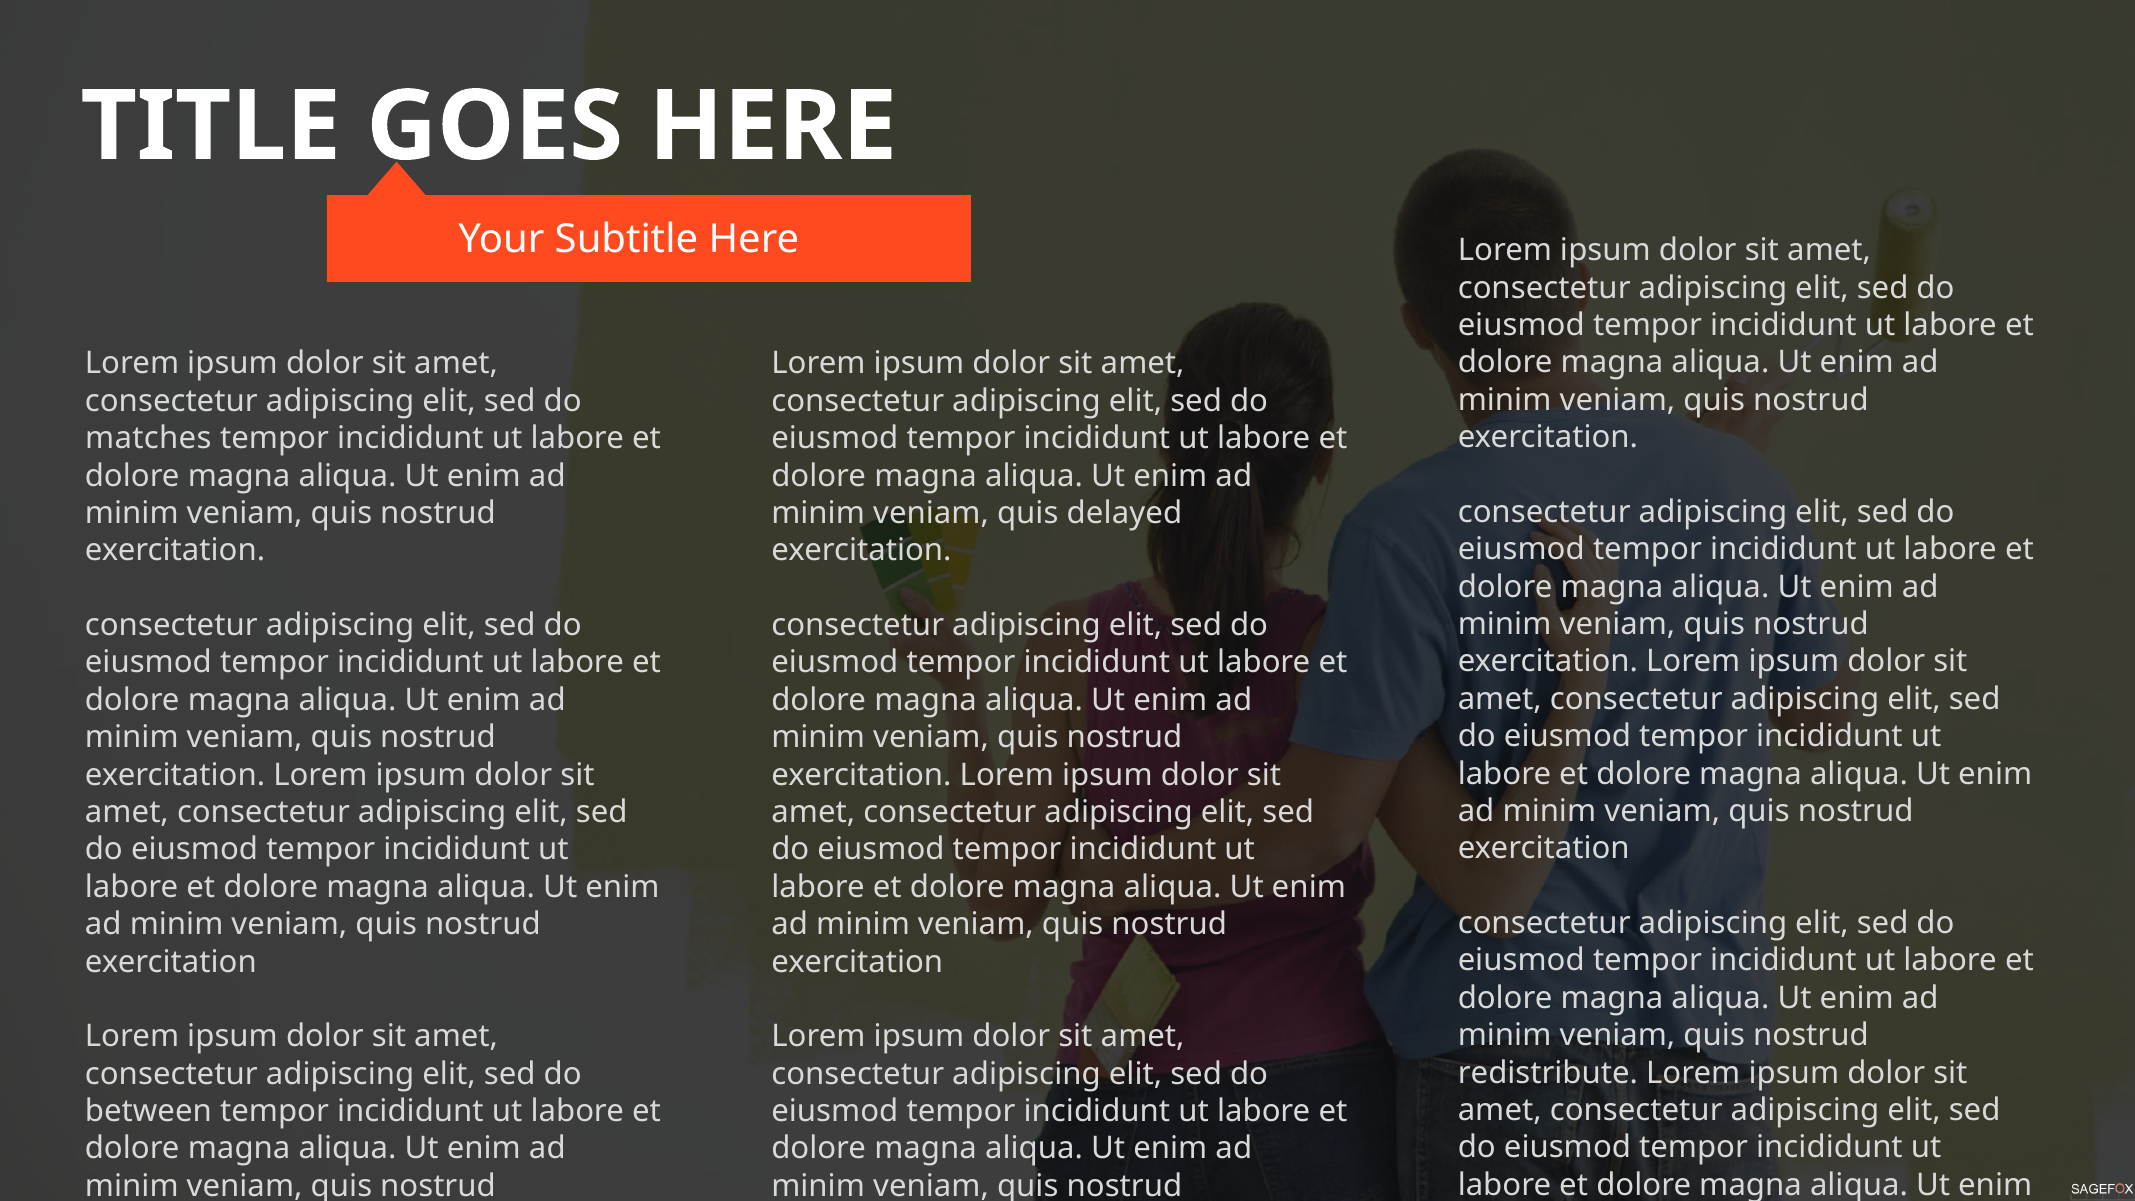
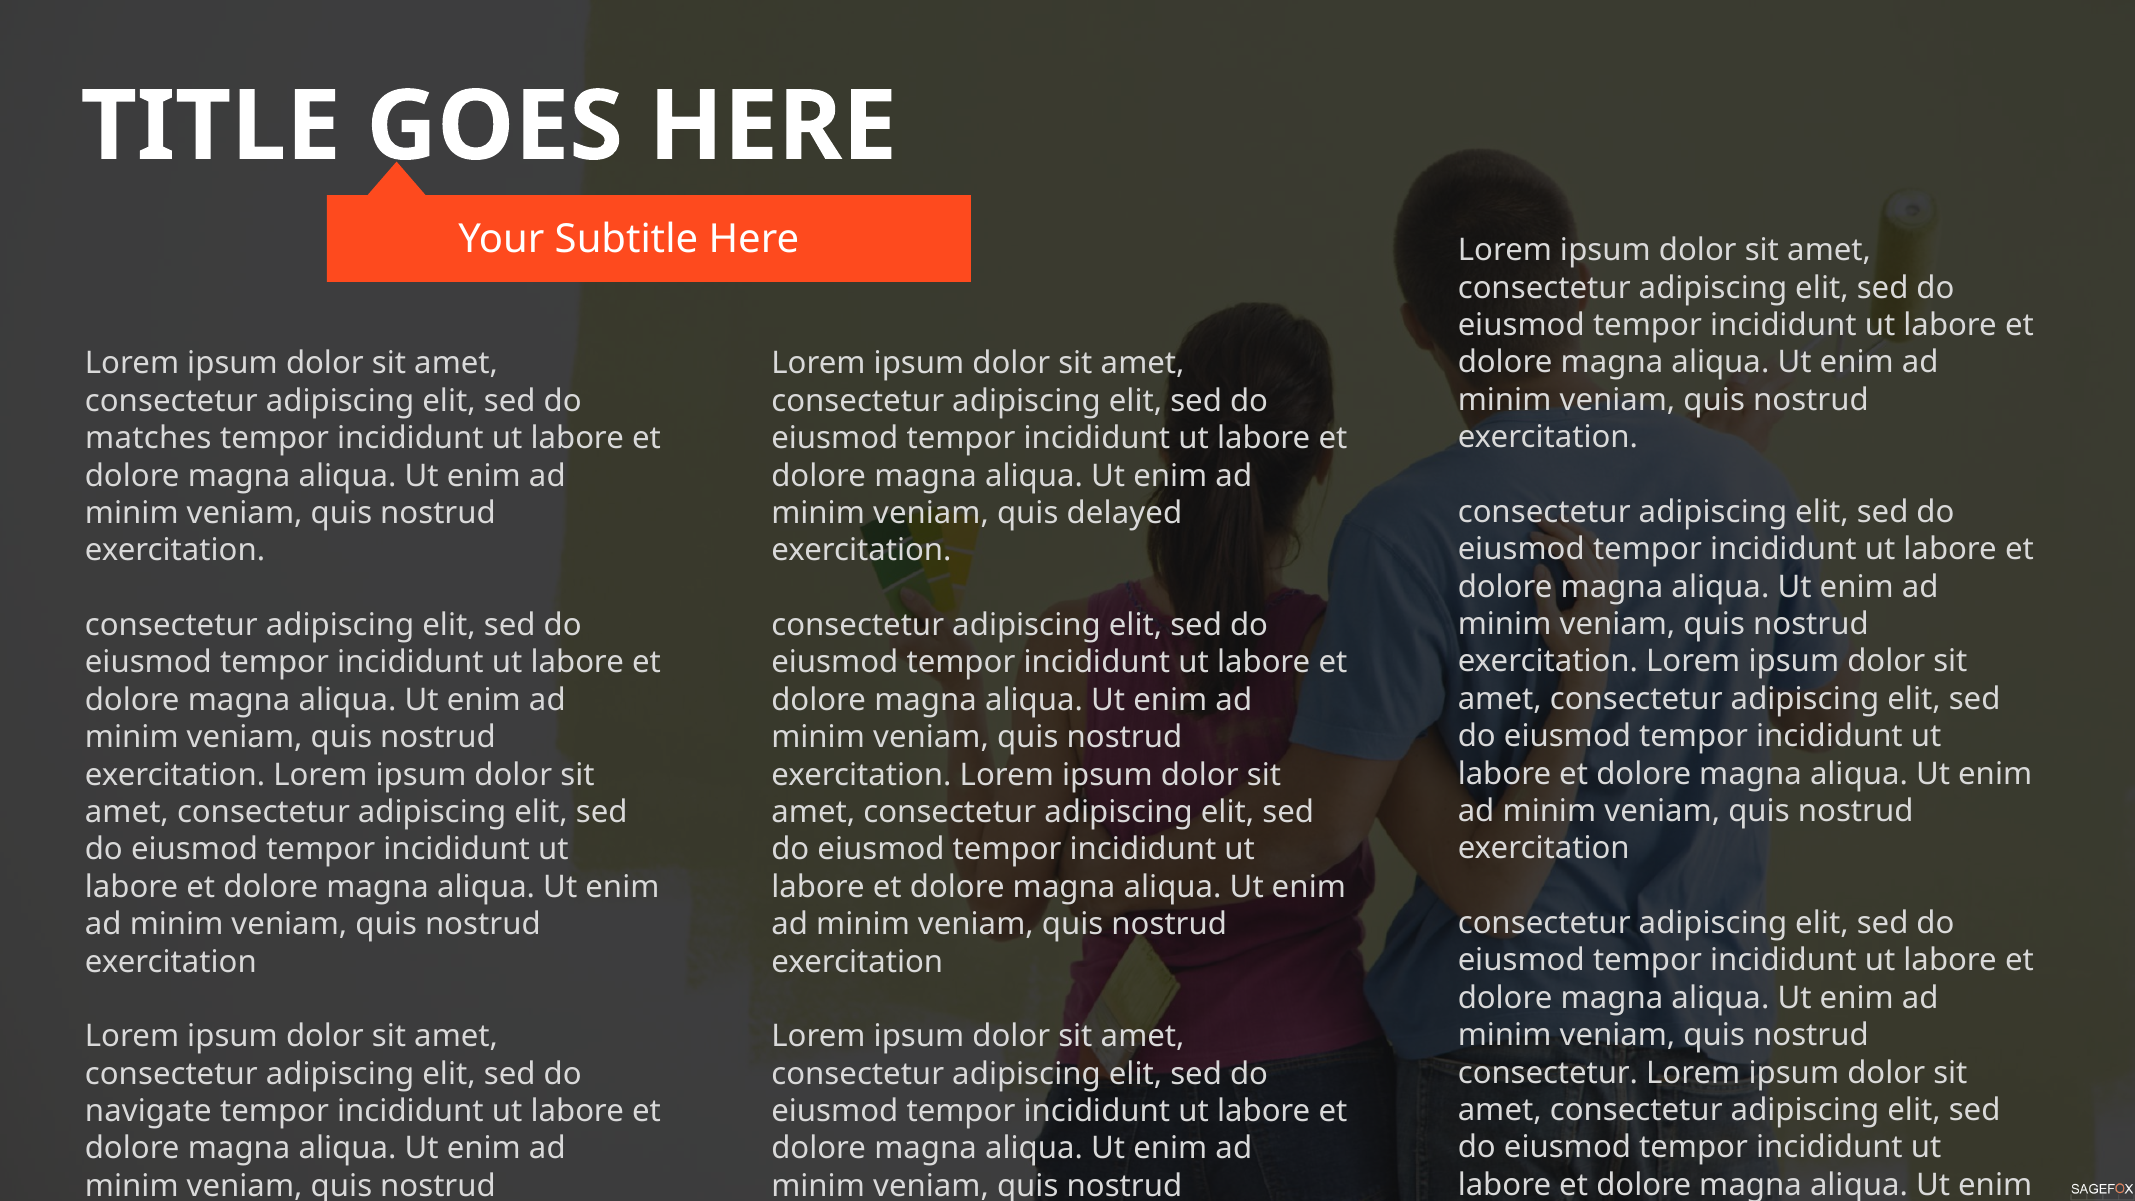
redistribute at (1548, 1073): redistribute -> consectetur
between: between -> navigate
